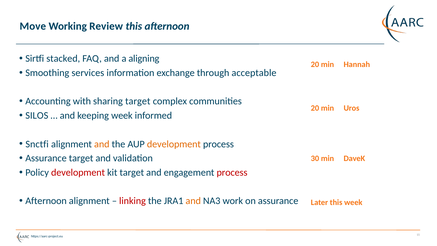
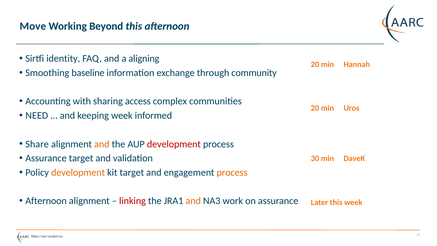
Review: Review -> Beyond
stacked: stacked -> identity
services: services -> baseline
acceptable: acceptable -> community
sharing target: target -> access
SILOS: SILOS -> NEED
Snctfi: Snctfi -> Share
development at (174, 144) colour: orange -> red
development at (78, 172) colour: red -> orange
process at (232, 172) colour: red -> orange
